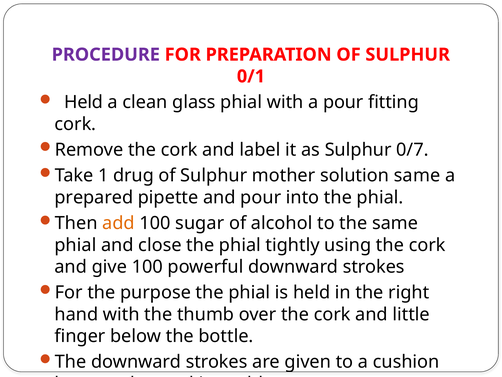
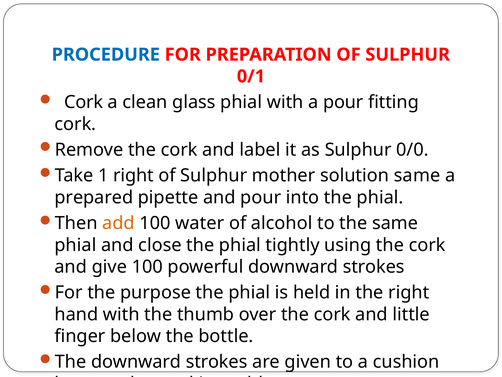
PROCEDURE colour: purple -> blue
Held at (84, 102): Held -> Cork
0/7: 0/7 -> 0/0
1 drug: drug -> right
sugar: sugar -> water
